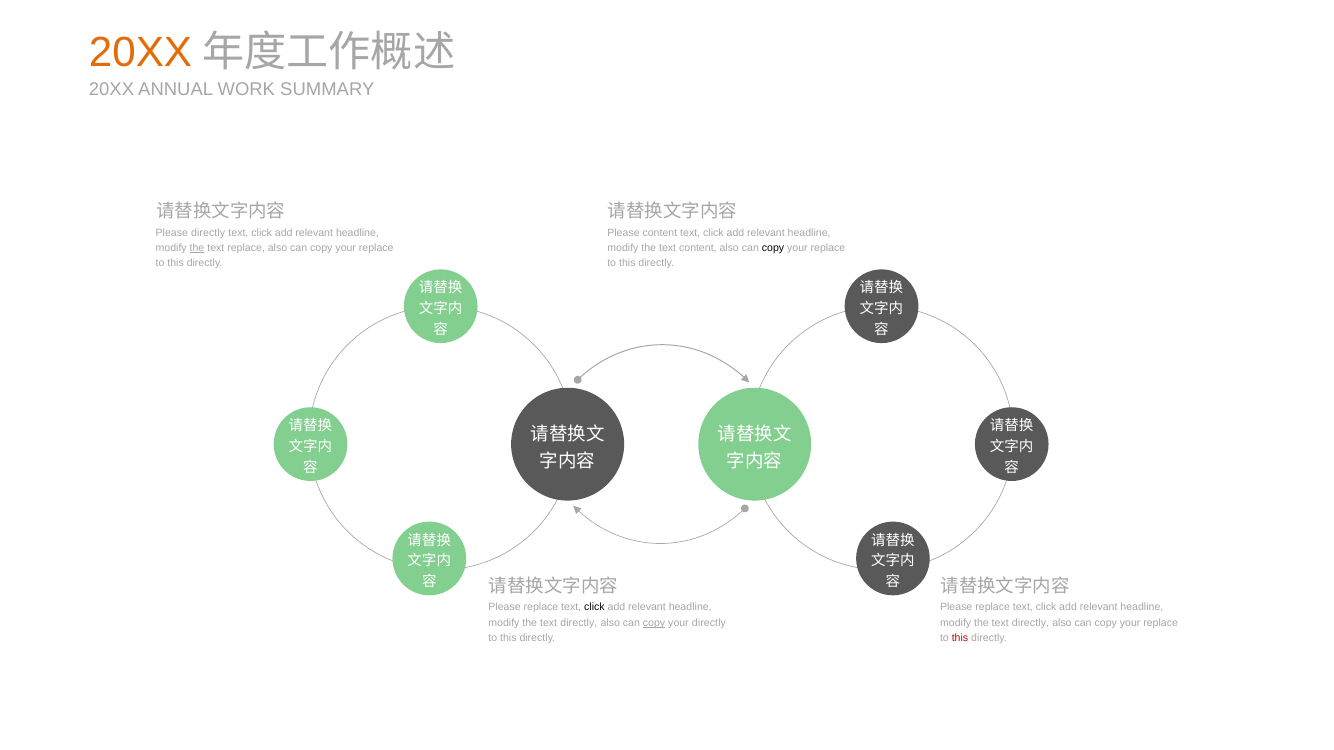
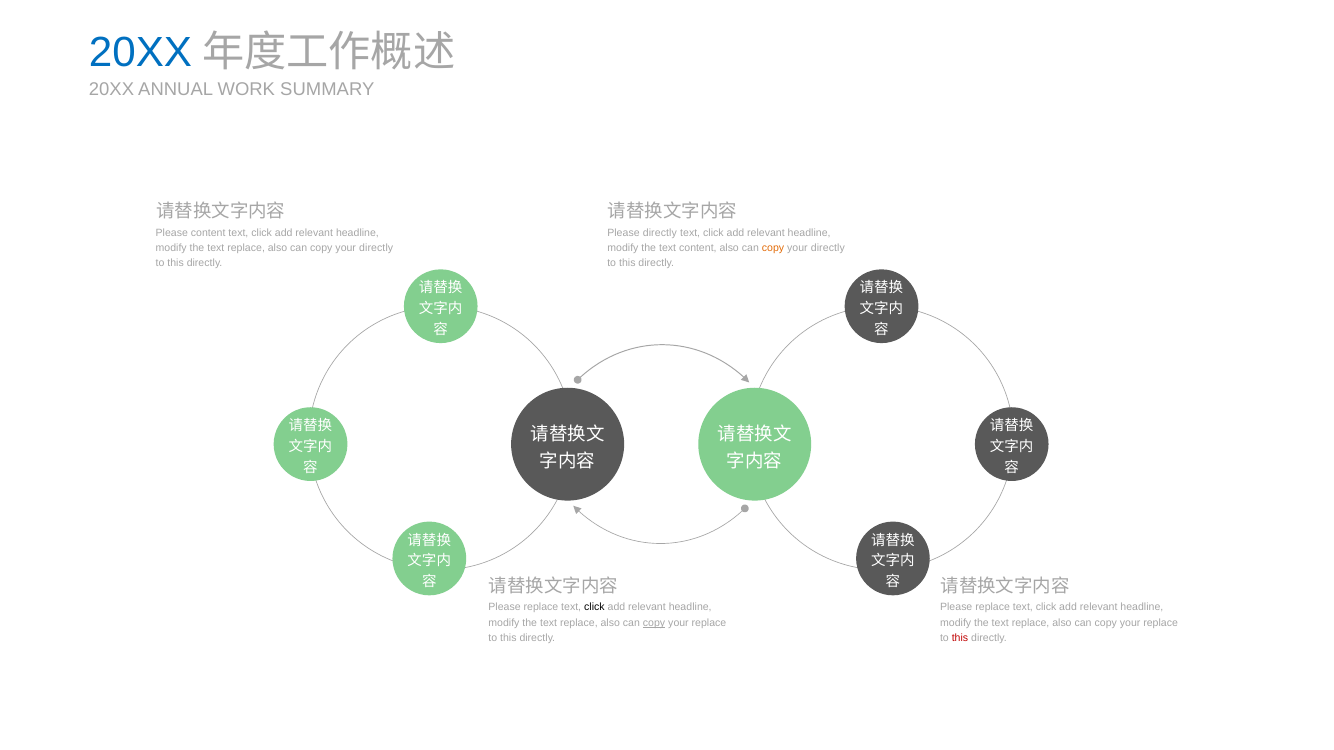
20XX at (140, 53) colour: orange -> blue
Please directly: directly -> content
Please content: content -> directly
the at (197, 248) underline: present -> none
replace at (376, 248): replace -> directly
copy at (773, 248) colour: black -> orange
replace at (828, 248): replace -> directly
directly at (579, 623): directly -> replace
directly at (709, 623): directly -> replace
directly at (1031, 623): directly -> replace
